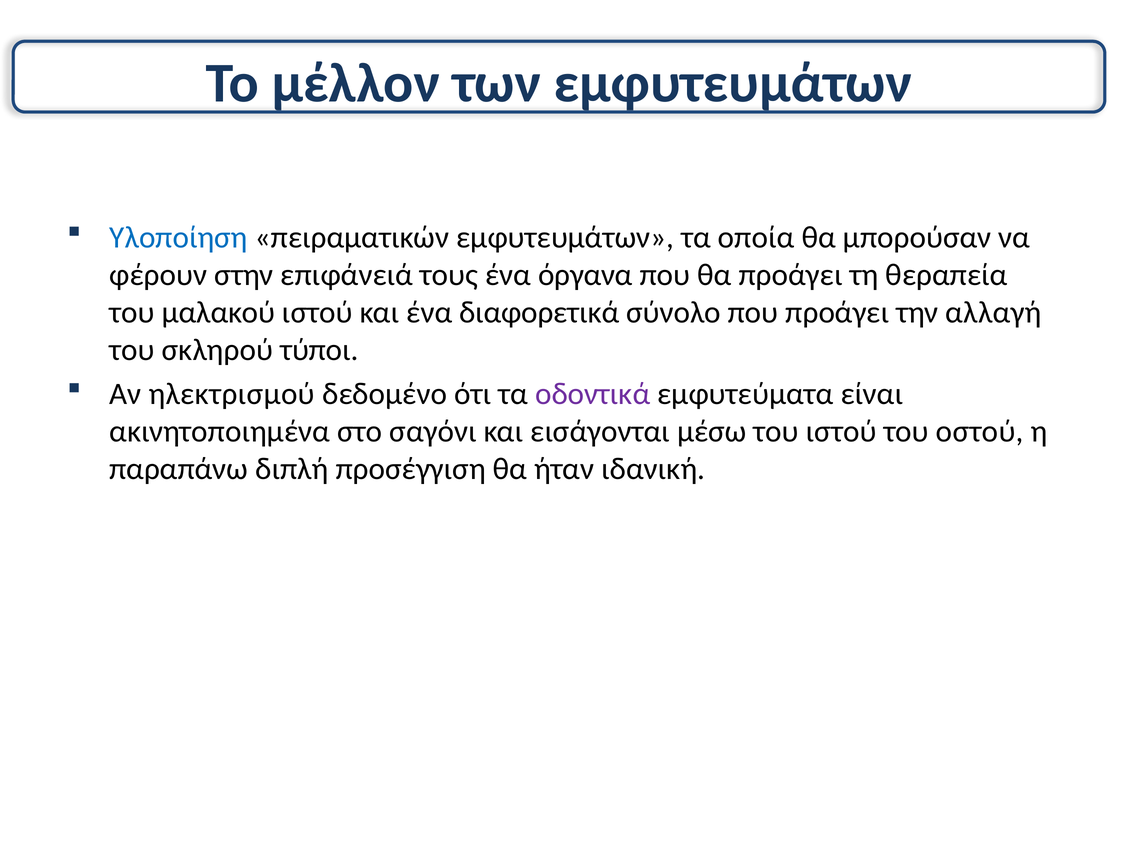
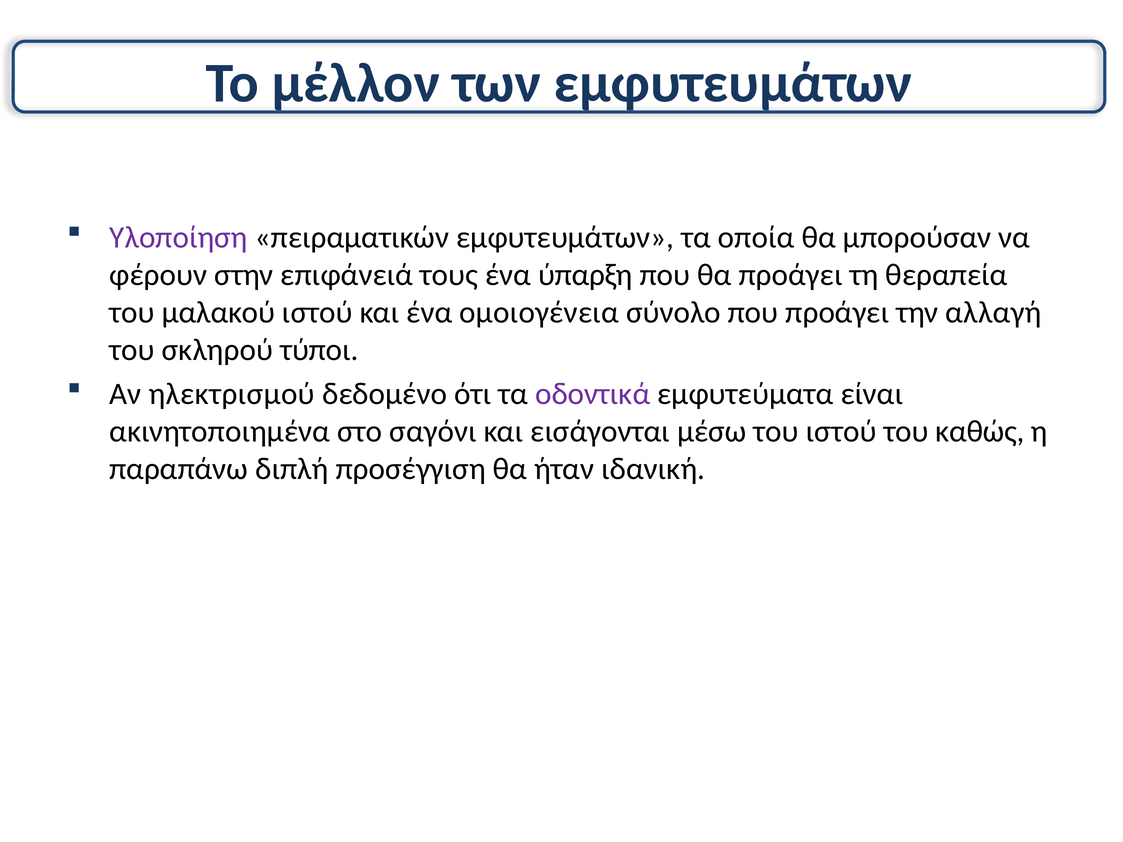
Υλοποίηση colour: blue -> purple
όργανα: όργανα -> ύπαρξη
διαφορετικά: διαφορετικά -> ομοιογένεια
οστού: οστού -> καθώς
